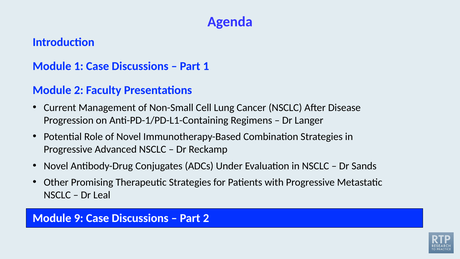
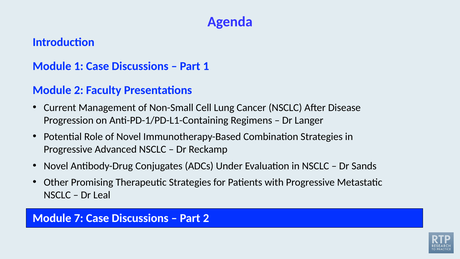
9: 9 -> 7
